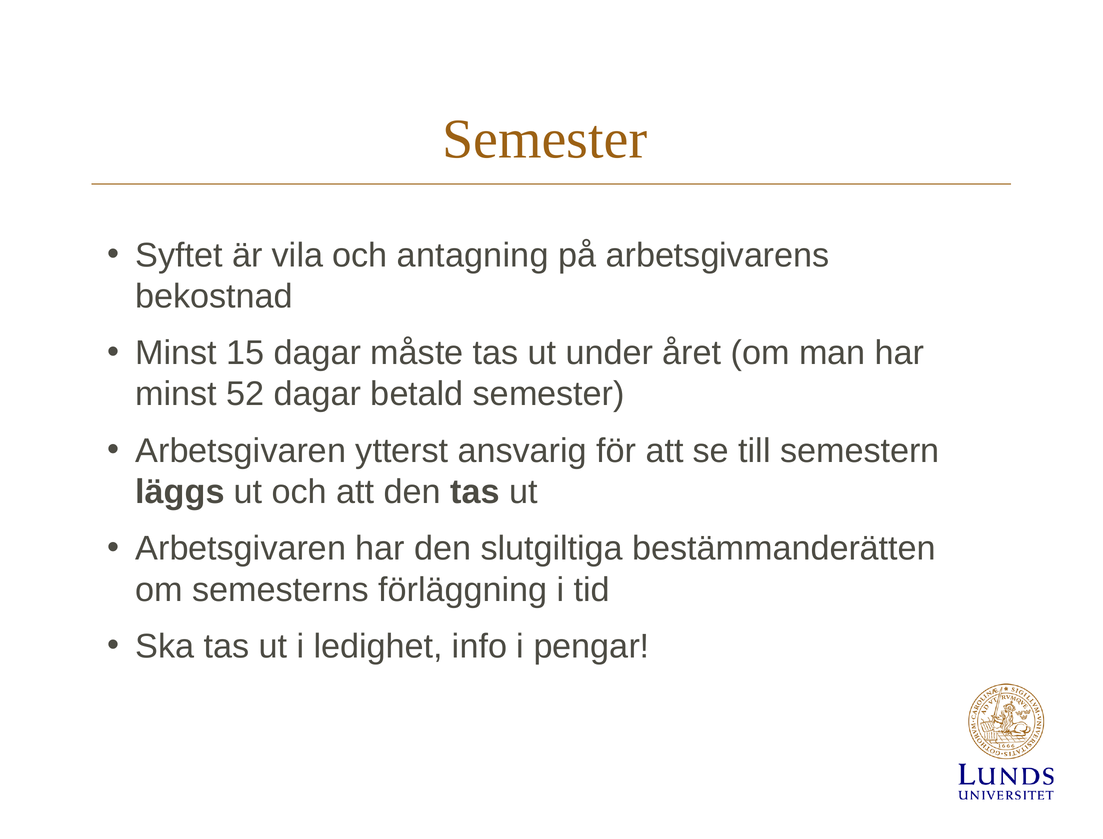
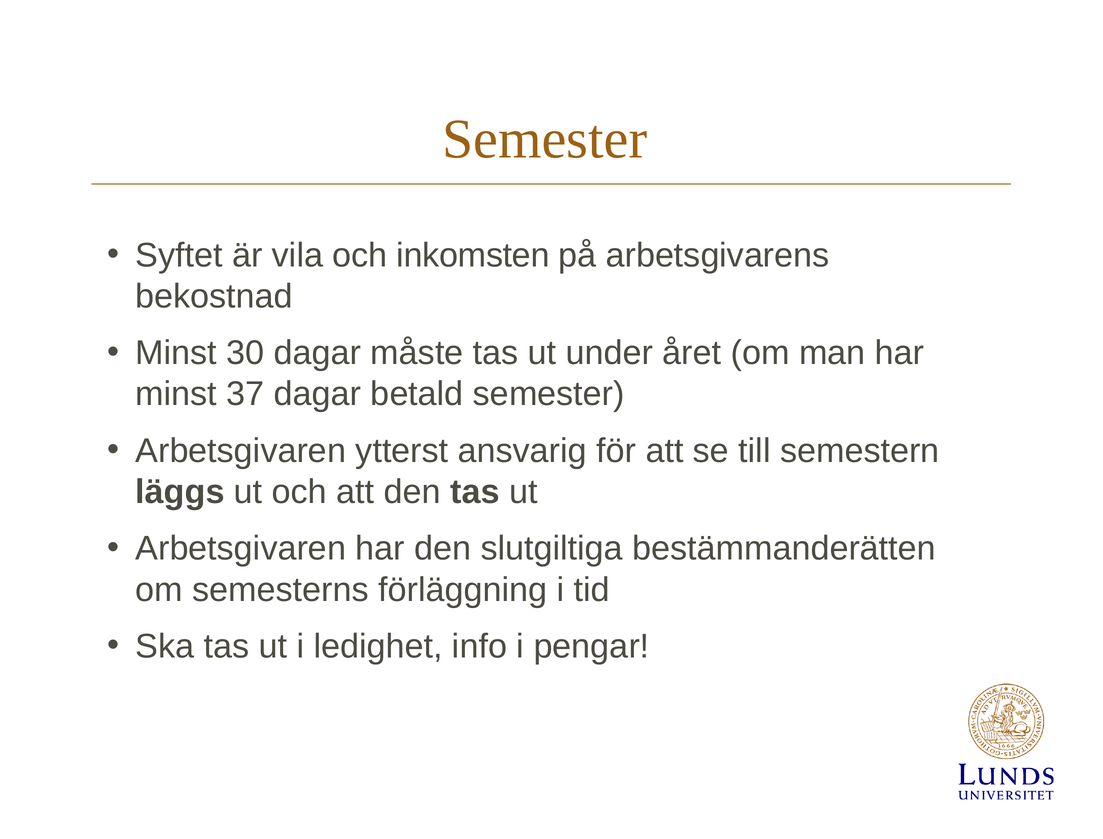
antagning: antagning -> inkomsten
15: 15 -> 30
52: 52 -> 37
